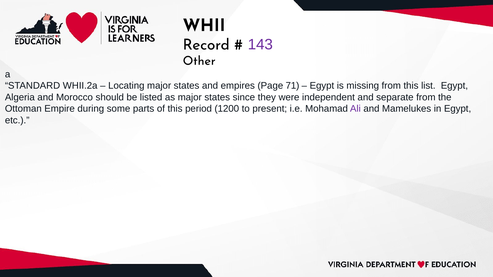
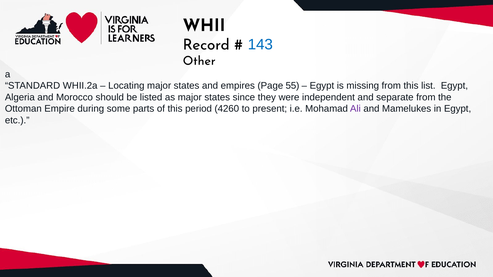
143 colour: purple -> blue
71: 71 -> 55
1200: 1200 -> 4260
